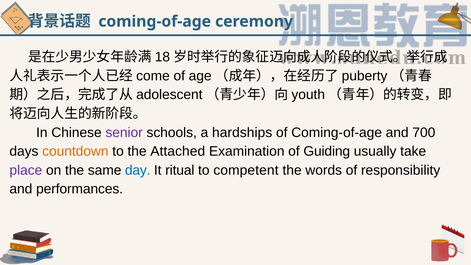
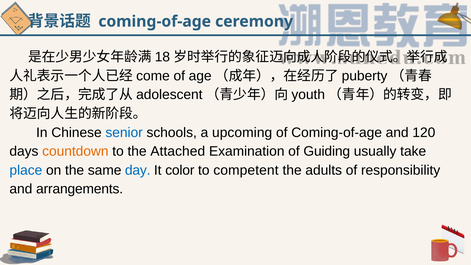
senior colour: purple -> blue
hardships: hardships -> upcoming
700: 700 -> 120
place colour: purple -> blue
ritual: ritual -> color
words: words -> adults
performances: performances -> arrangements
